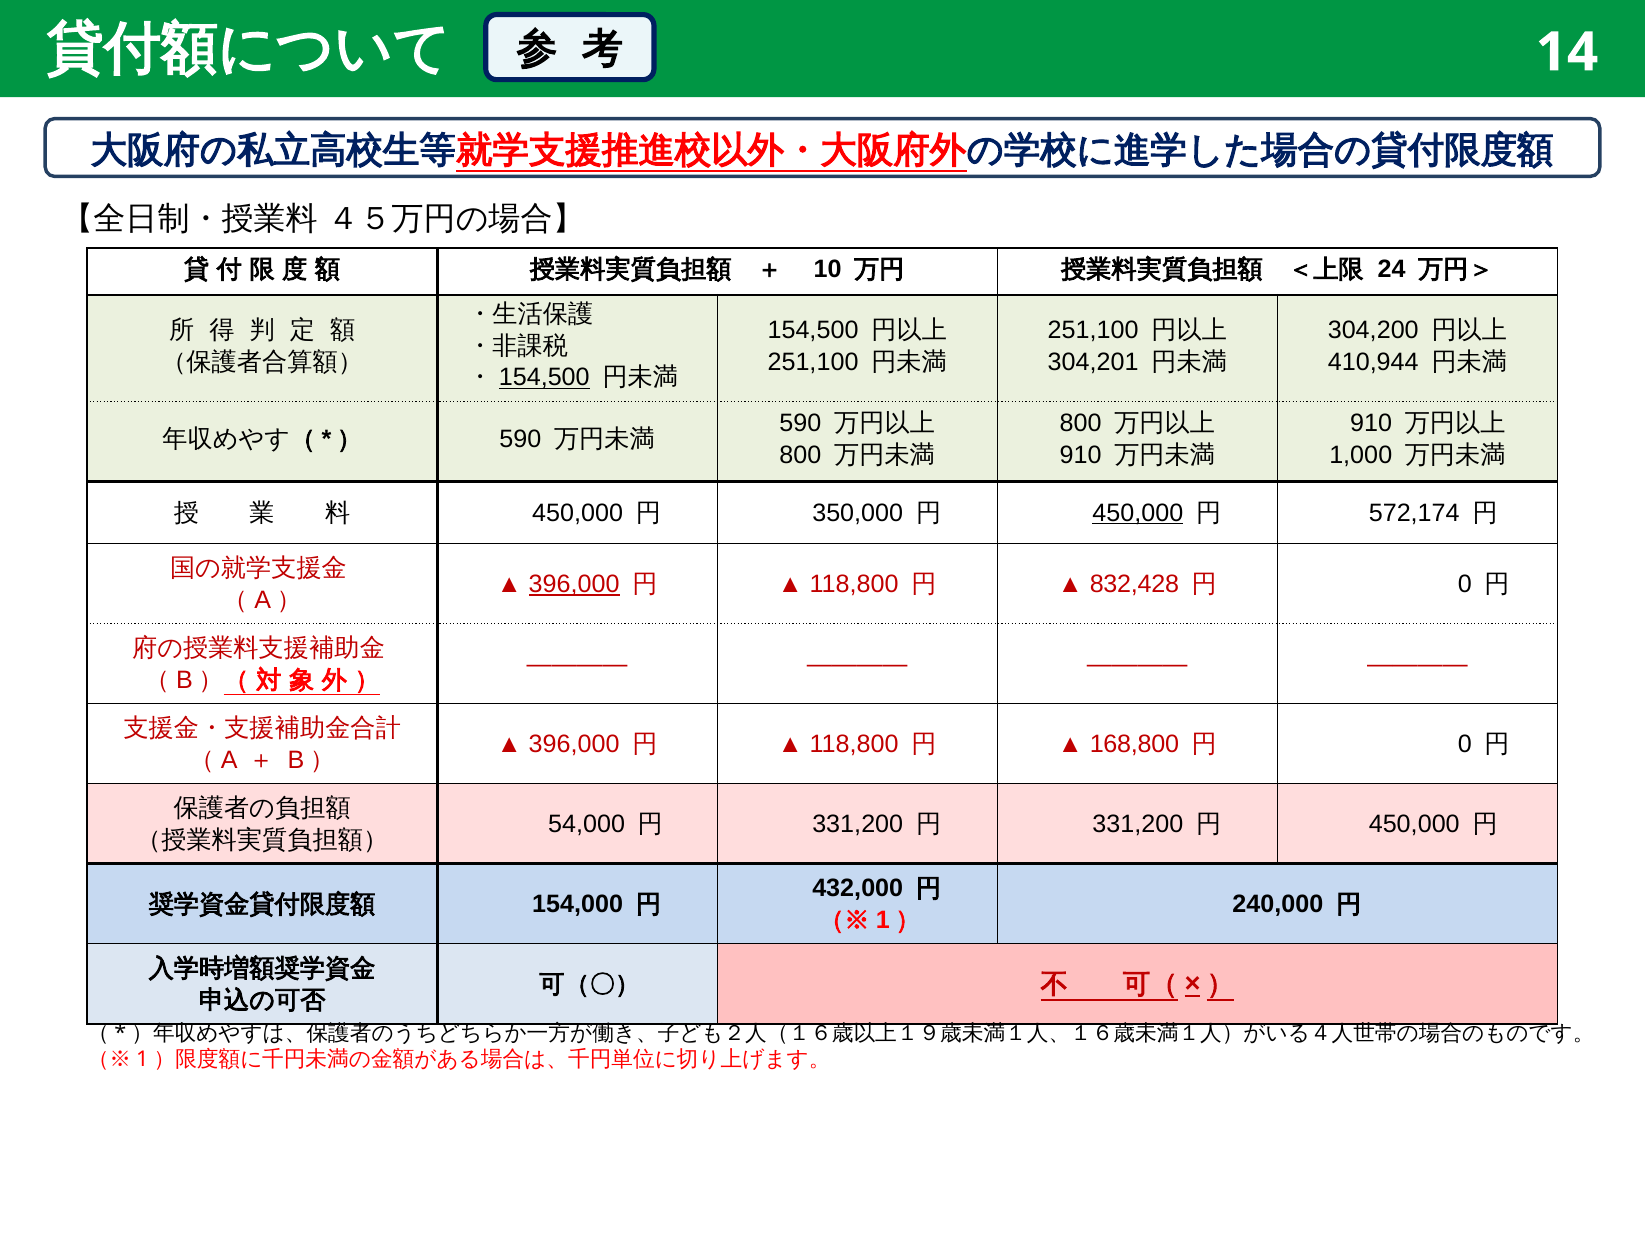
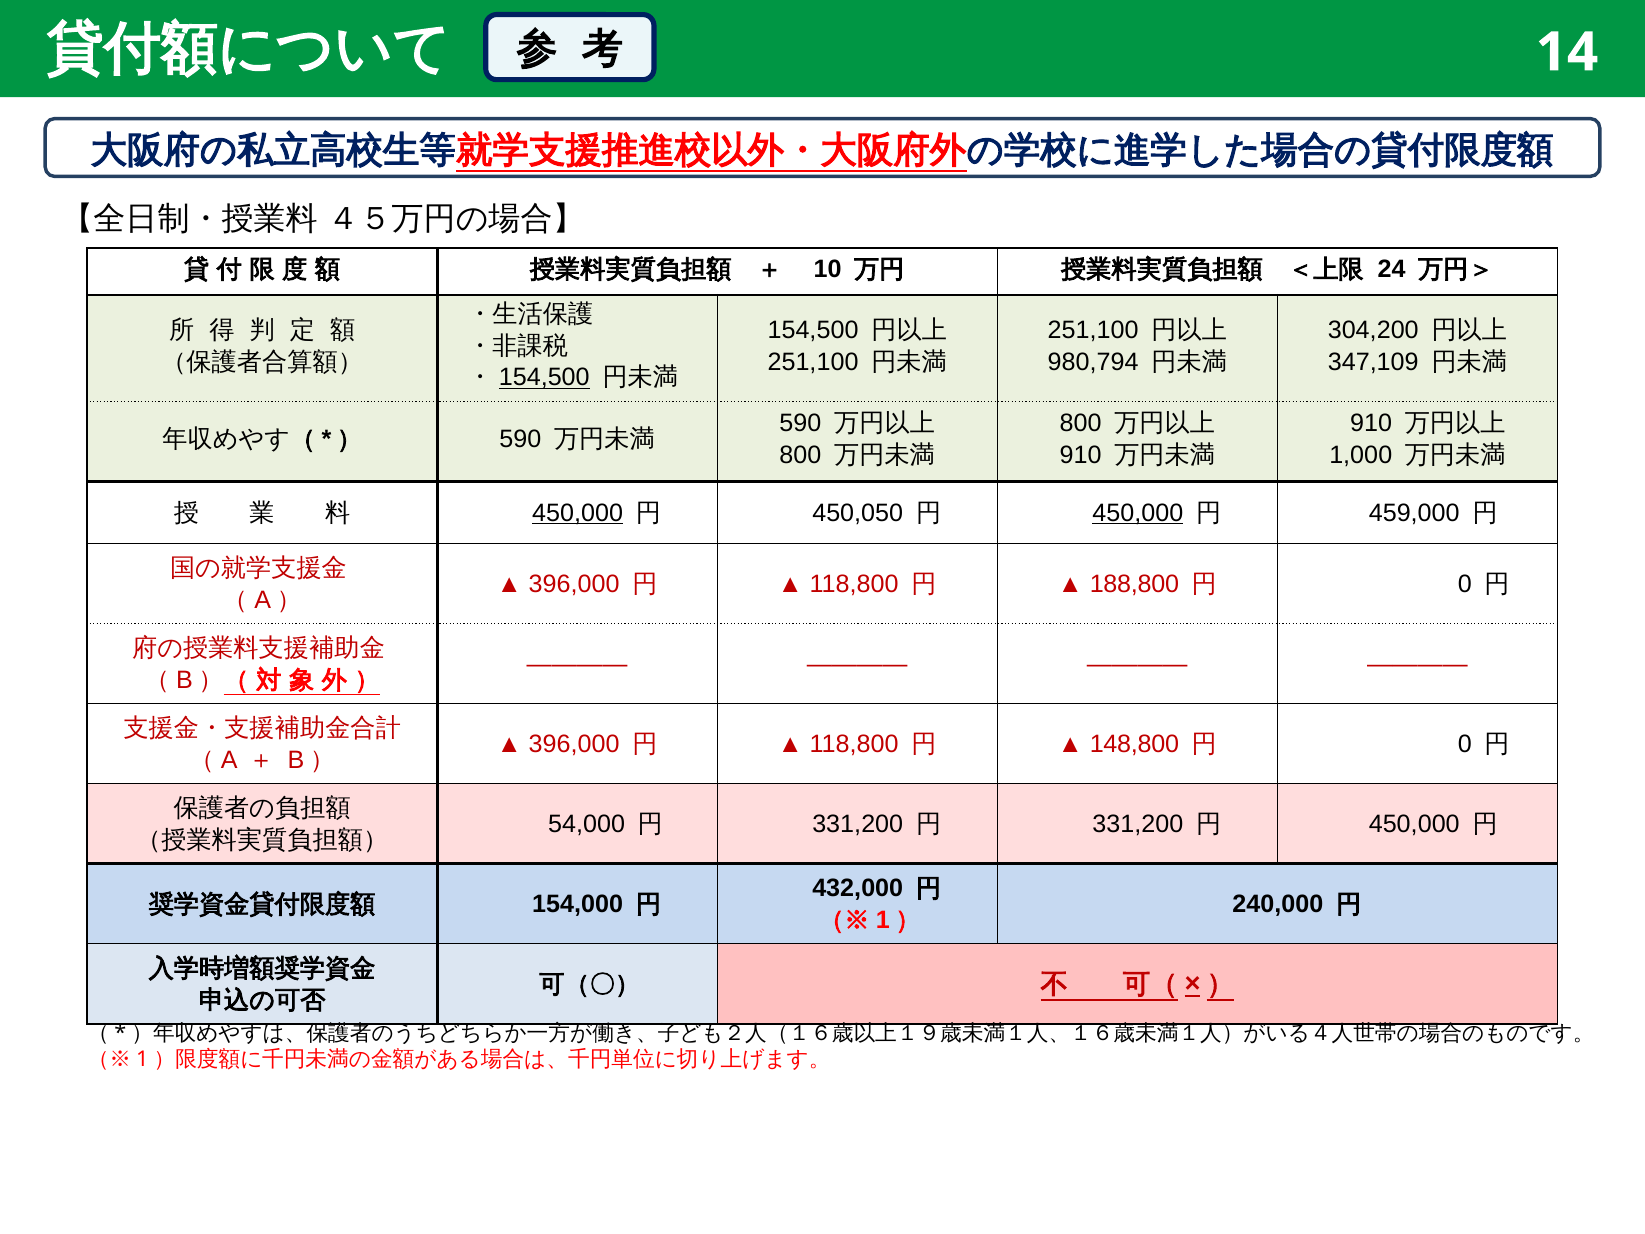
304,201: 304,201 -> 980,794
410,944: 410,944 -> 347,109
450,000 at (578, 513) underline: none -> present
350,000: 350,000 -> 450,050
572,174: 572,174 -> 459,000
396,000 at (574, 584) underline: present -> none
832,428: 832,428 -> 188,800
168,800: 168,800 -> 148,800
